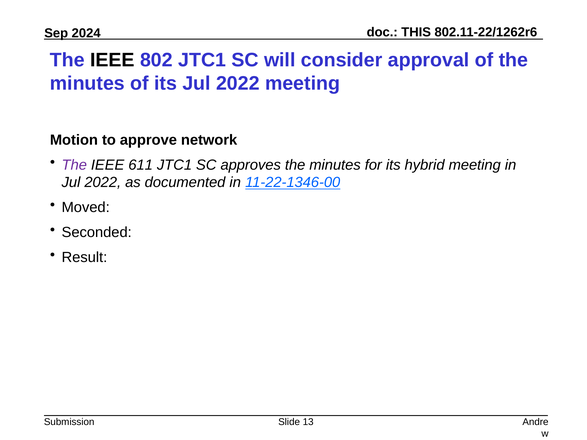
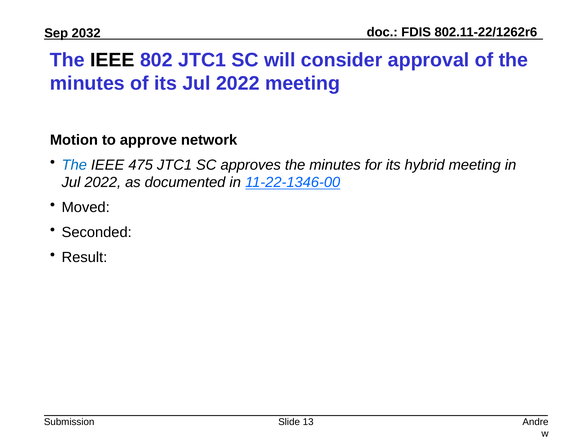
THIS: THIS -> FDIS
2024: 2024 -> 2032
The at (74, 165) colour: purple -> blue
611: 611 -> 475
